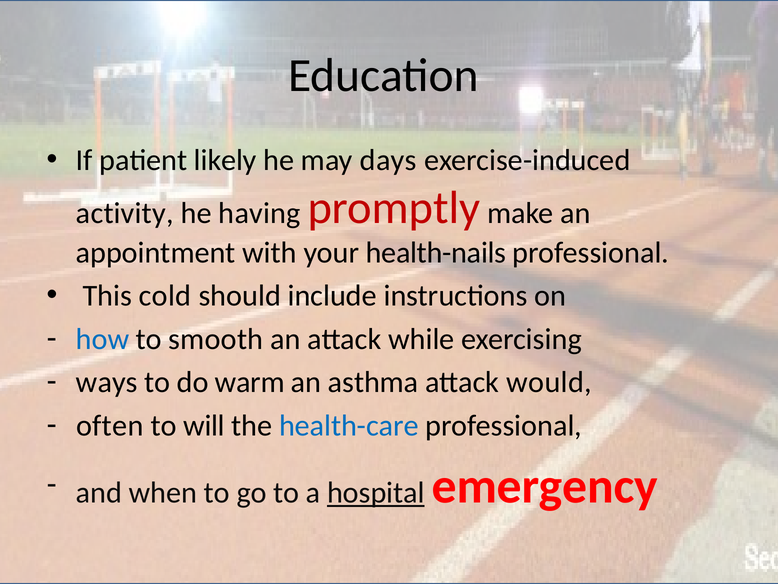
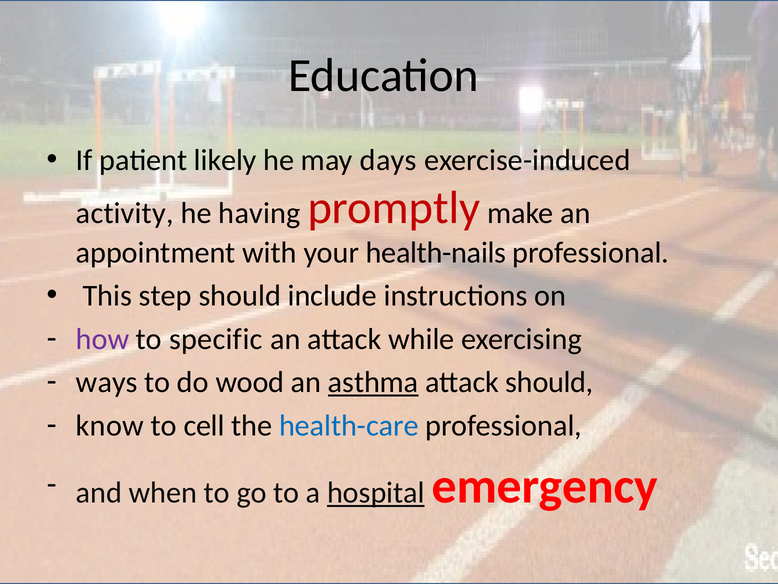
cold: cold -> step
how colour: blue -> purple
smooth: smooth -> specific
warm: warm -> wood
asthma underline: none -> present
attack would: would -> should
often: often -> know
will: will -> cell
